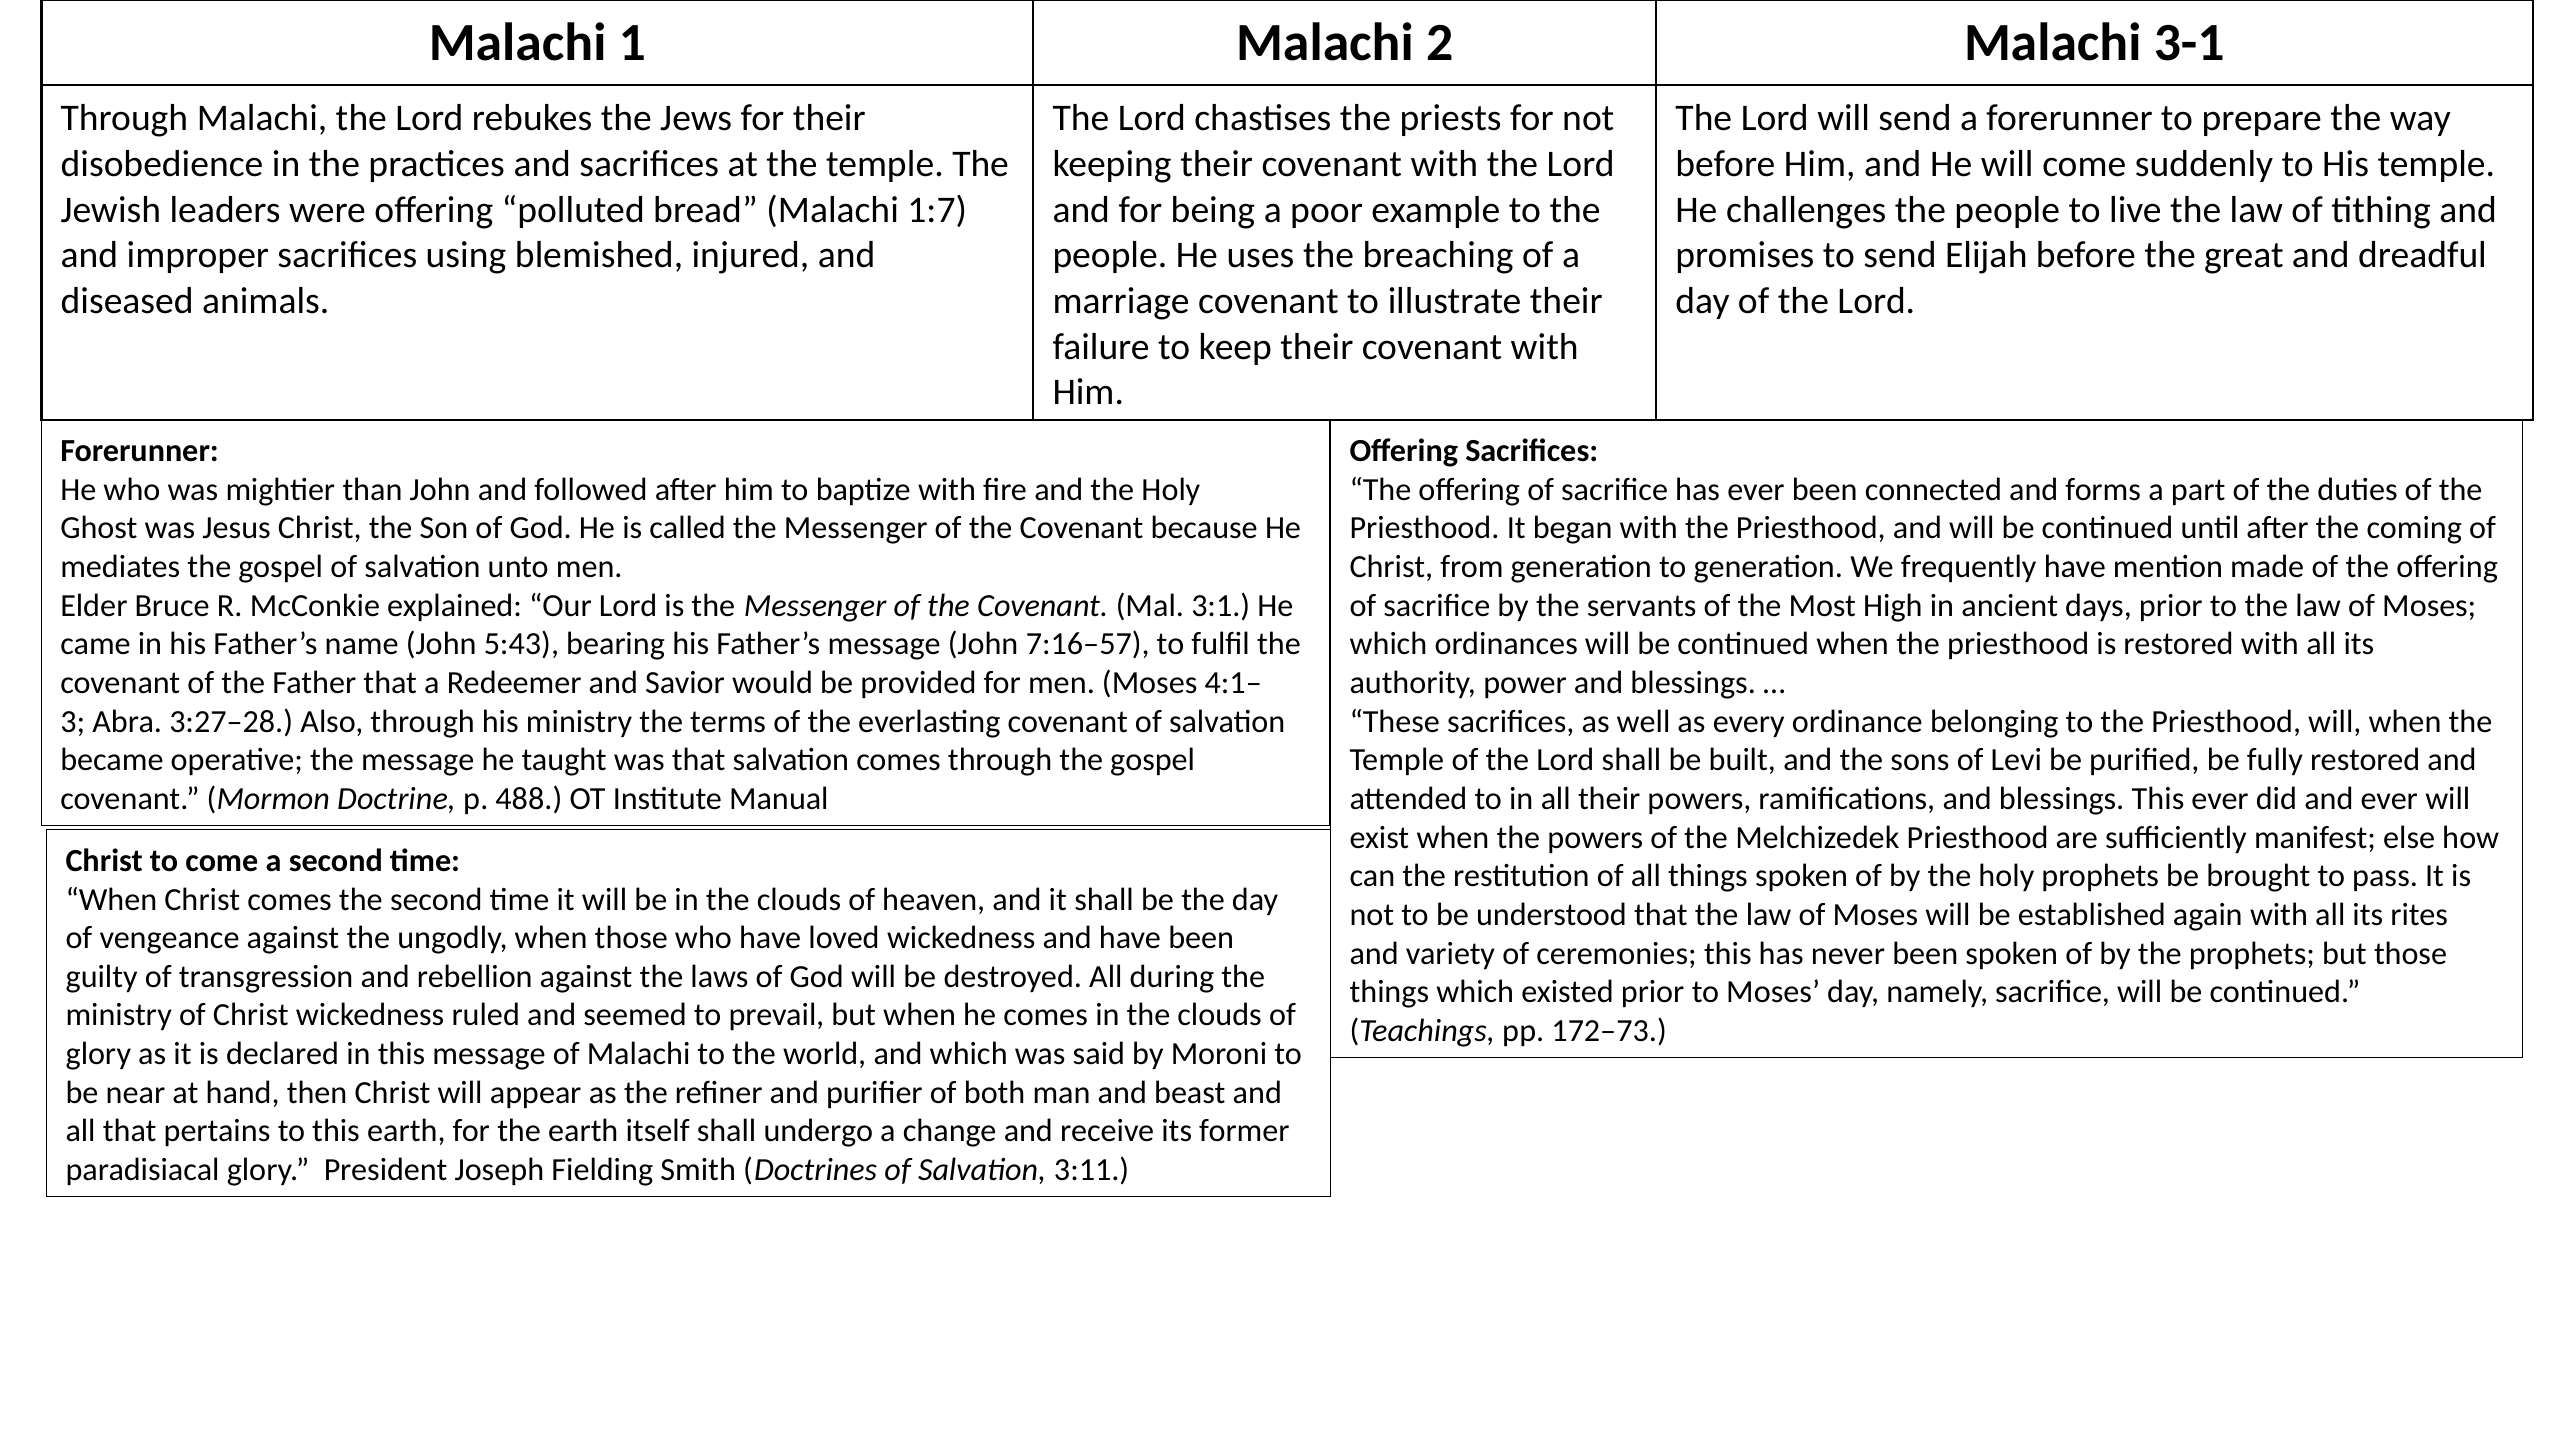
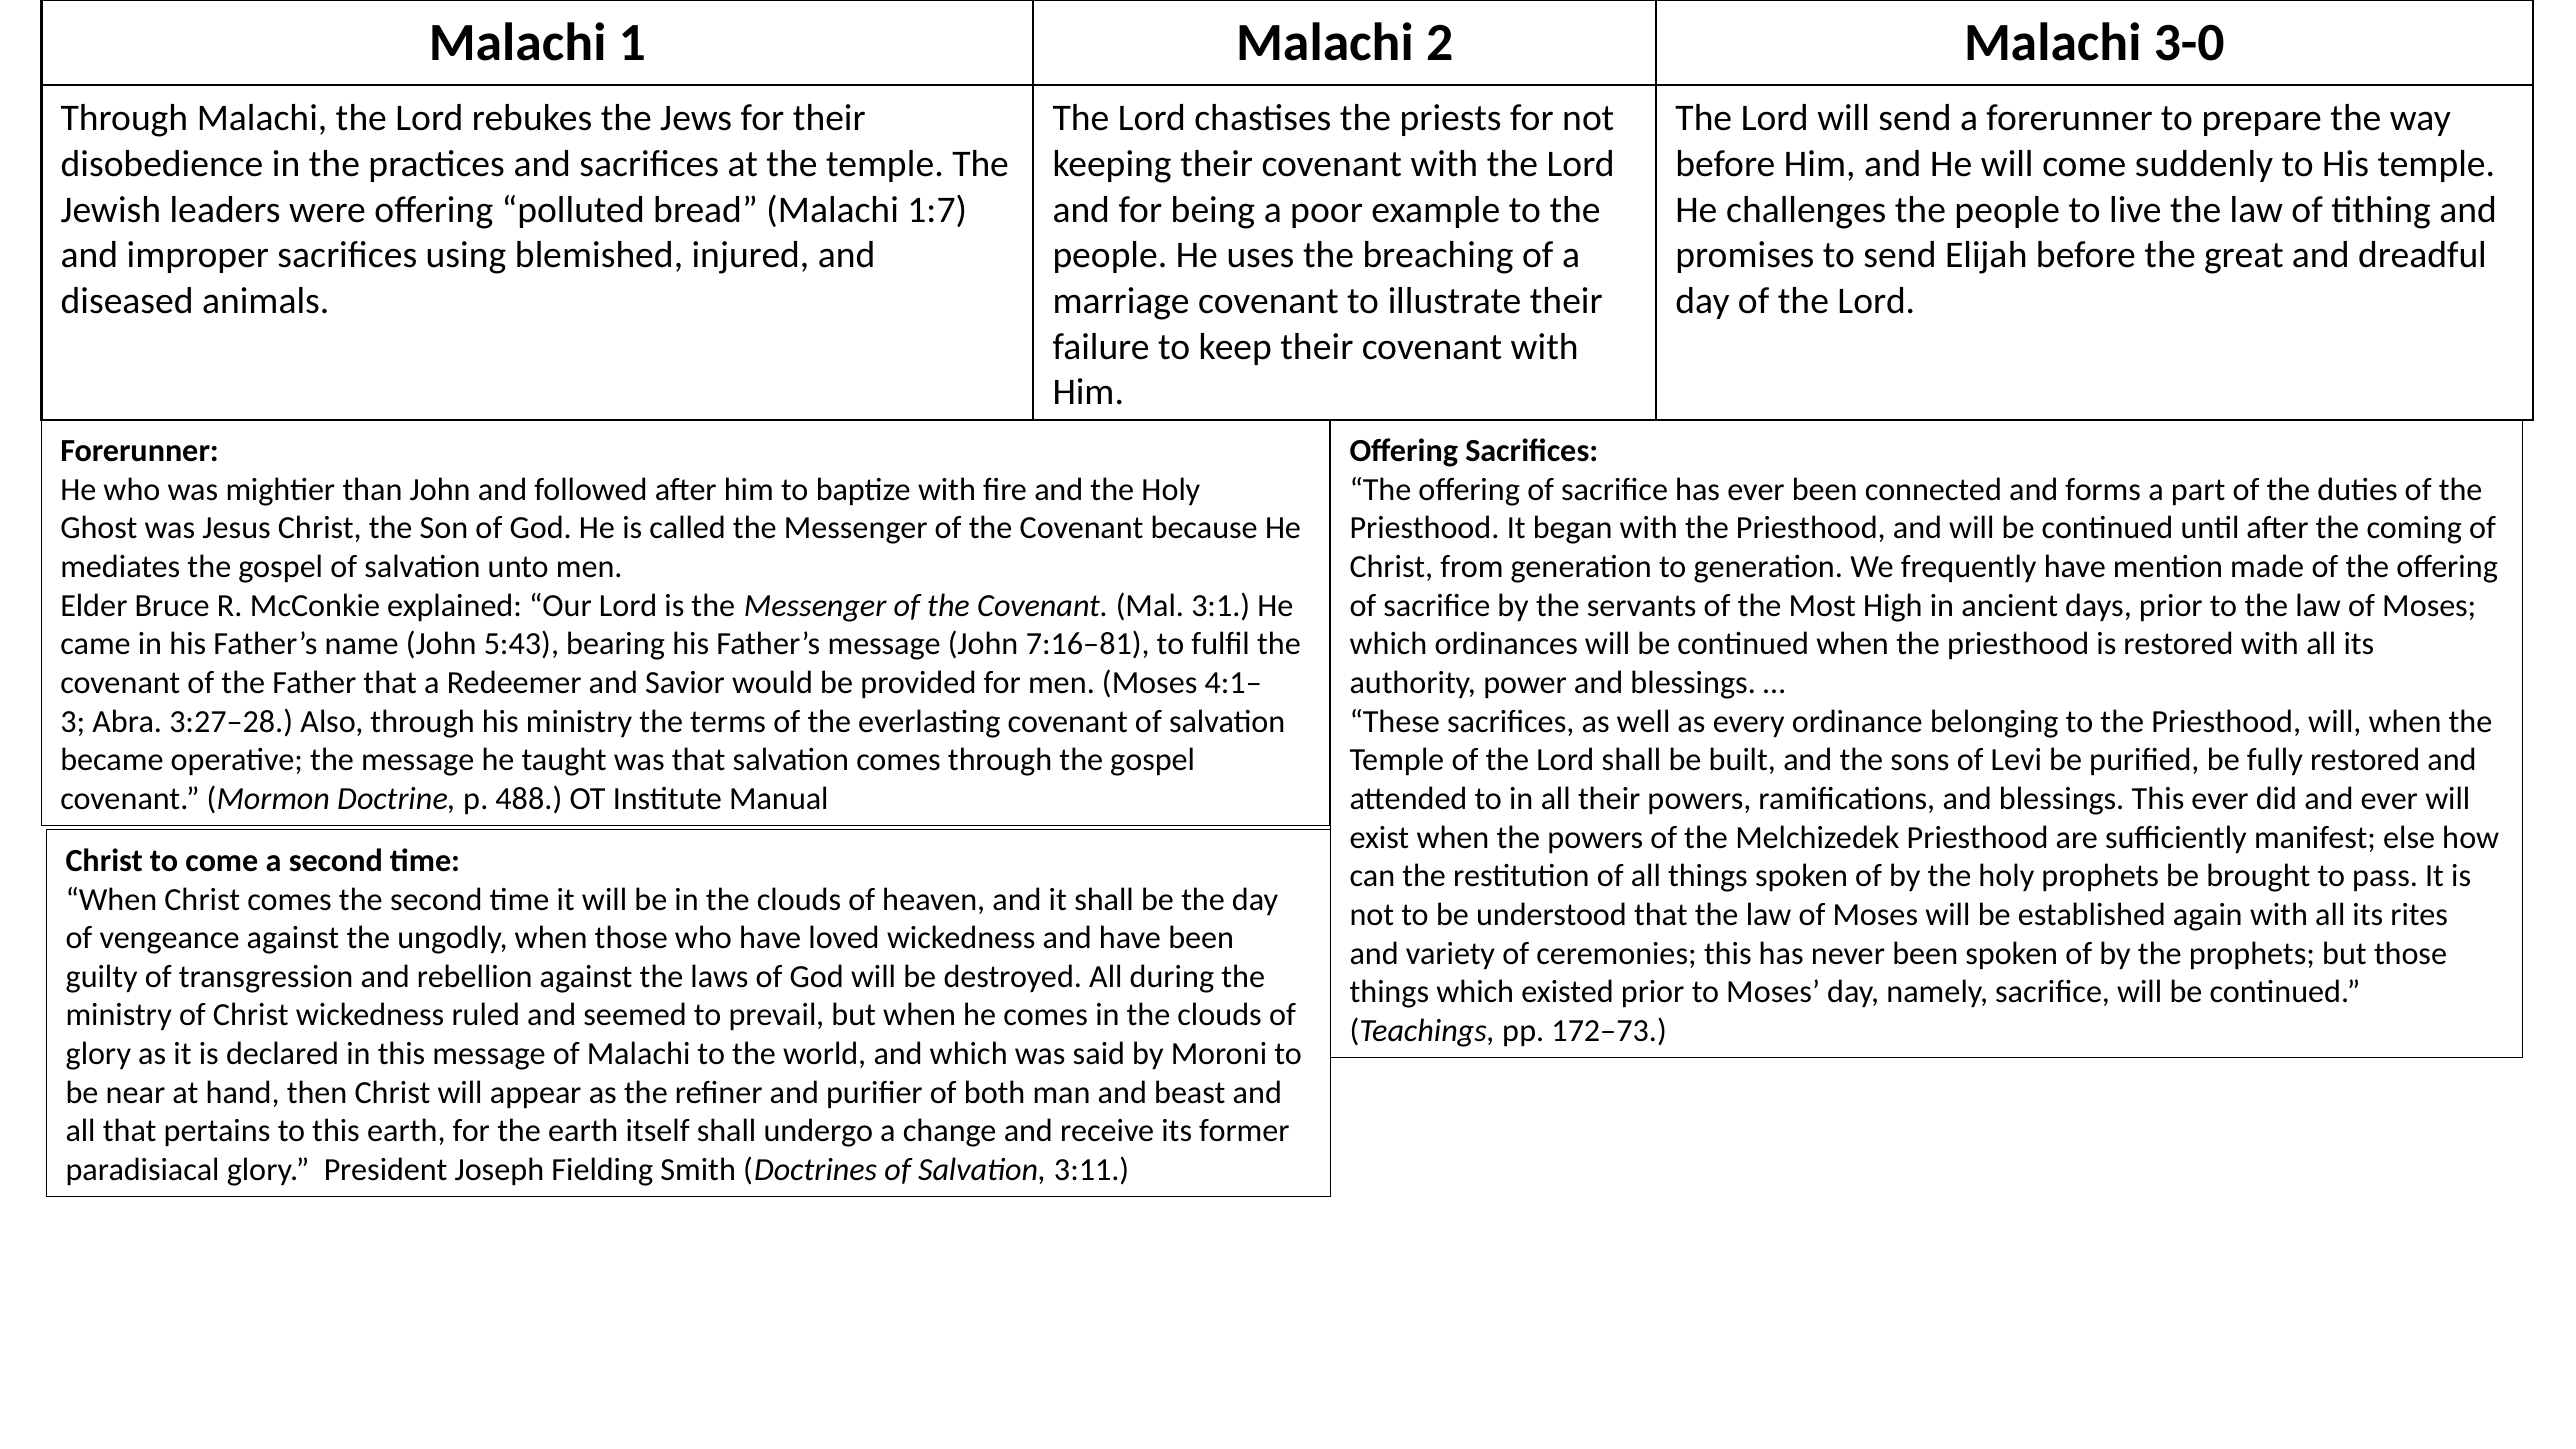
3-1: 3-1 -> 3-0
7:16–57: 7:16–57 -> 7:16–81
